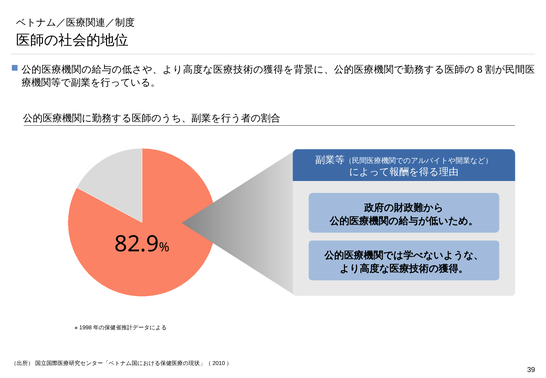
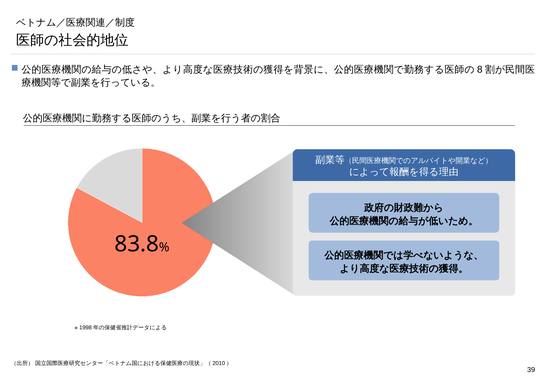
82.9: 82.9 -> 83.8
